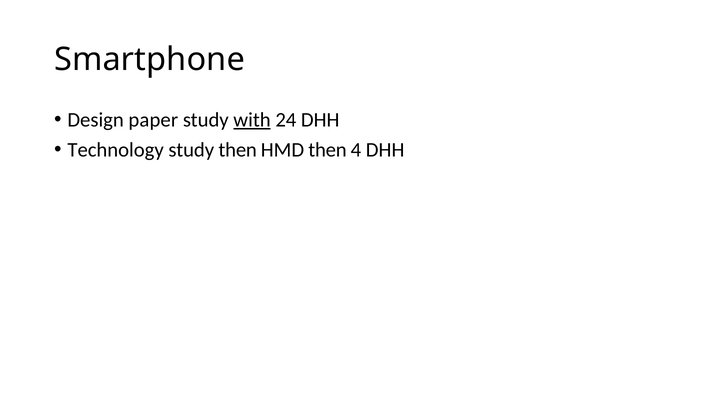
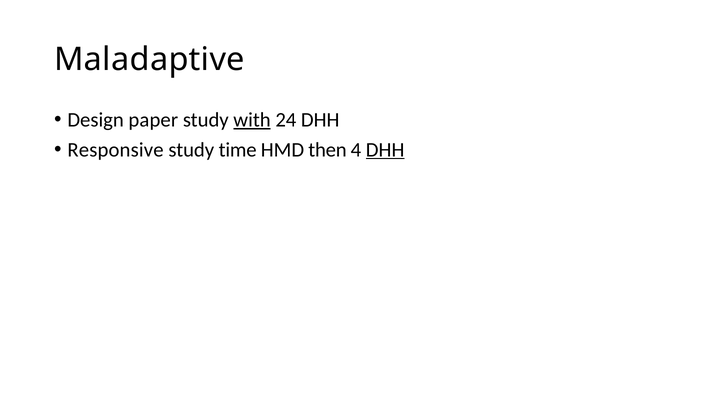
Smartphone: Smartphone -> Maladaptive
Technology: Technology -> Responsive
study then: then -> time
DHH at (385, 150) underline: none -> present
